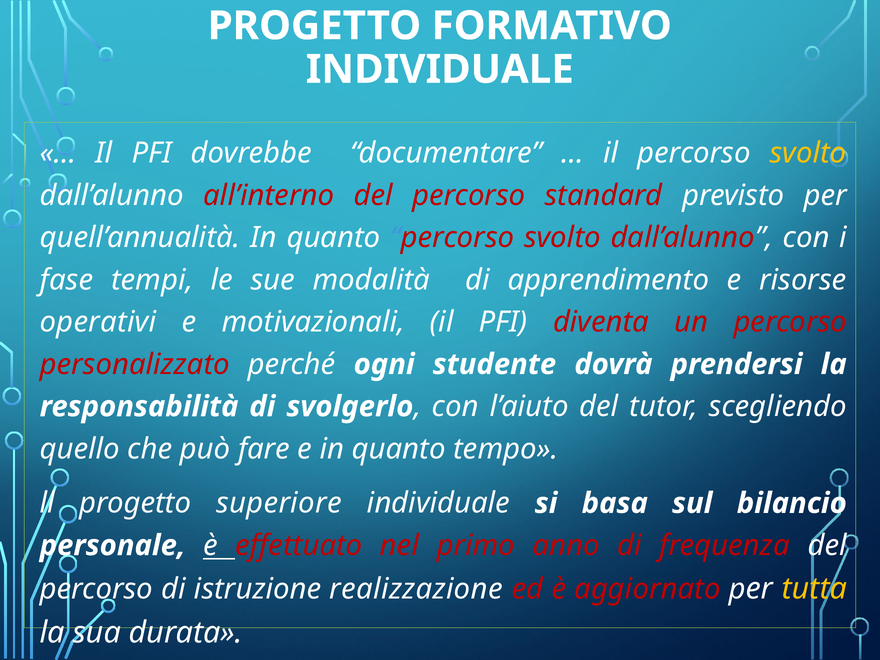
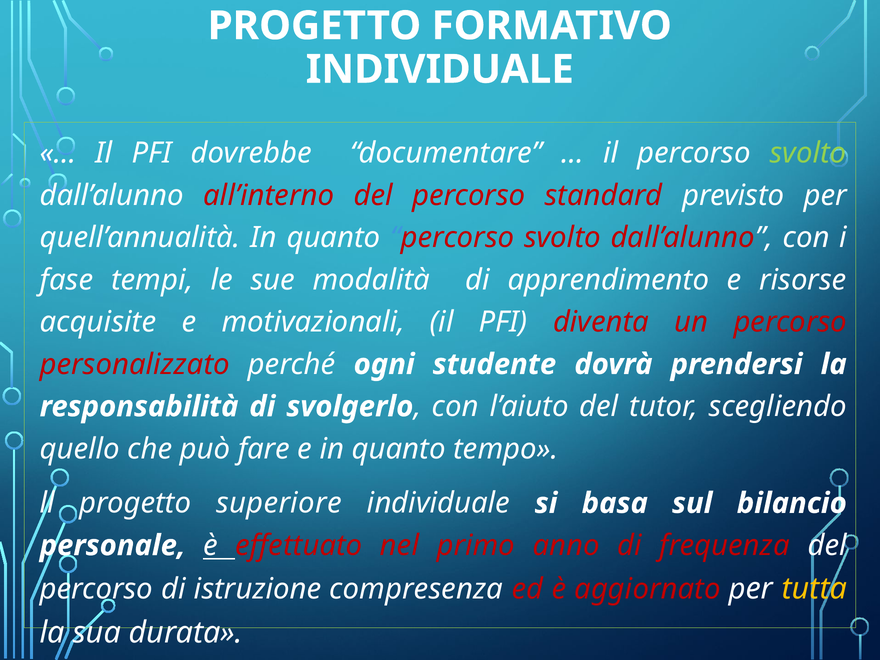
svolto at (808, 153) colour: yellow -> light green
operativi: operativi -> acquisite
realizzazione: realizzazione -> compresenza
